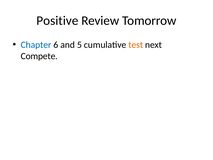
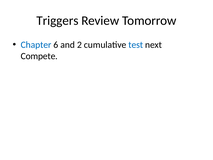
Positive: Positive -> Triggers
5: 5 -> 2
test colour: orange -> blue
